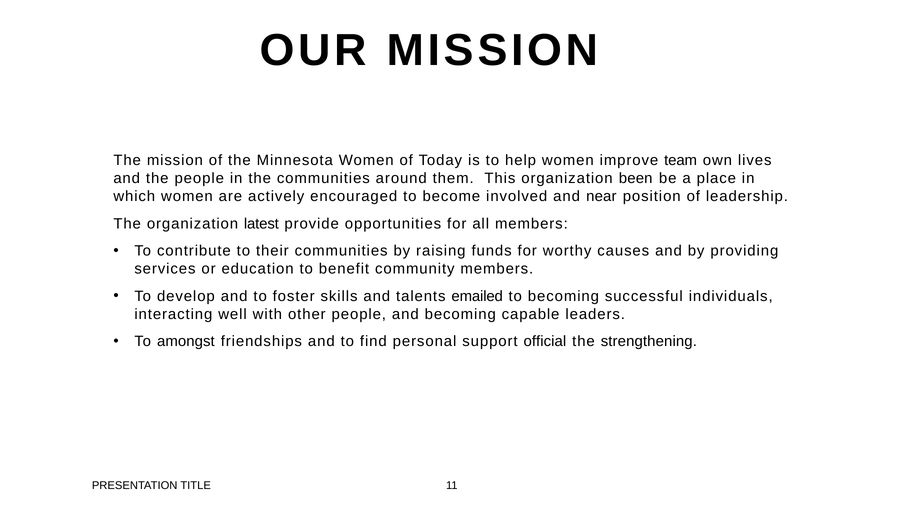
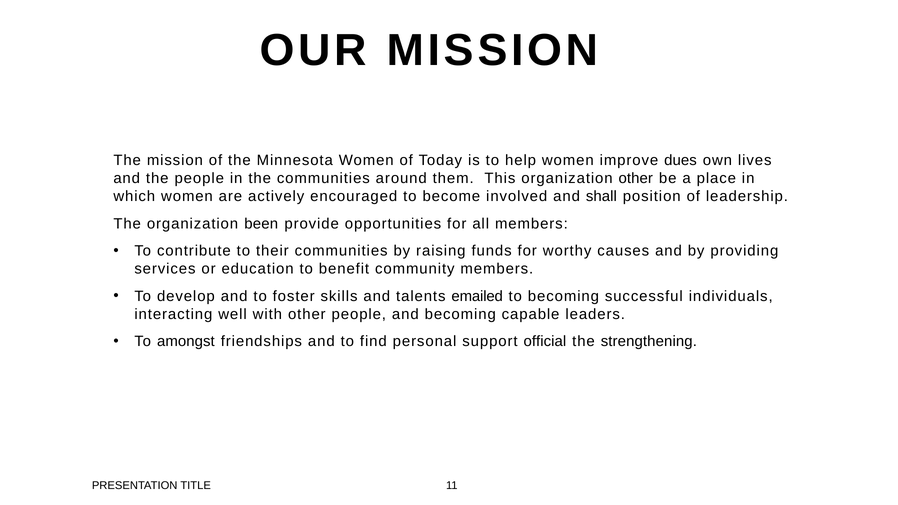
team: team -> dues
organization been: been -> other
near: near -> shall
latest: latest -> been
